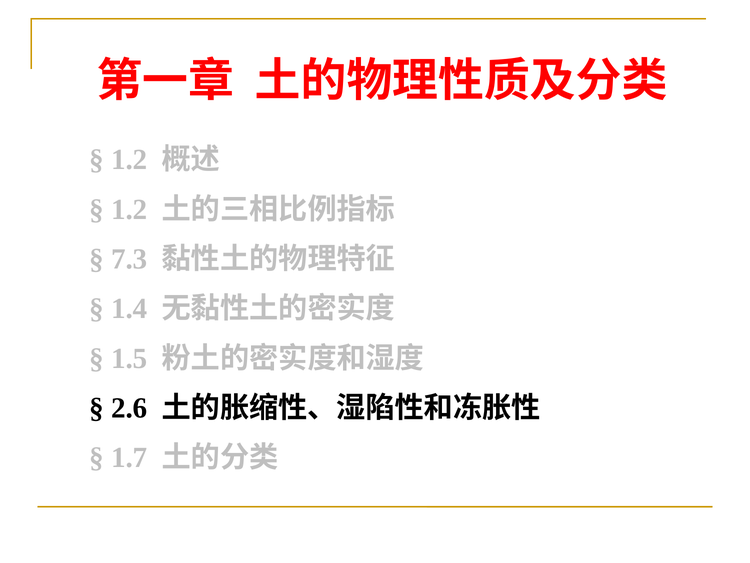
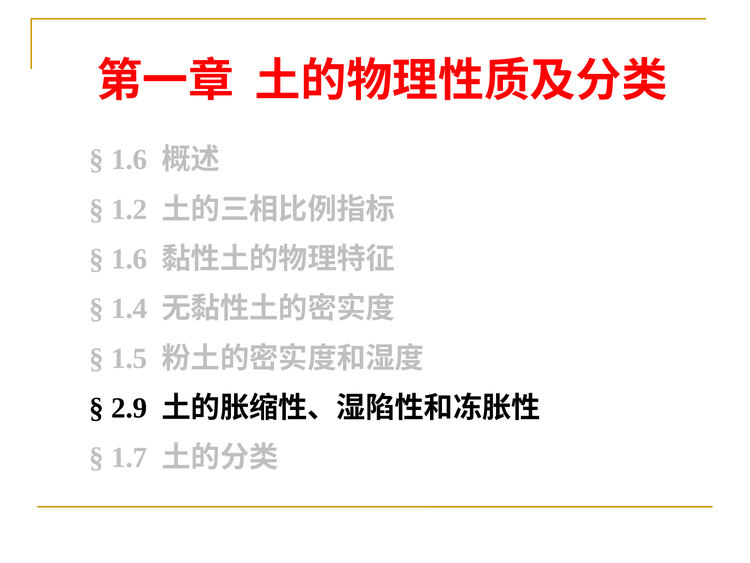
1.2 at (129, 160): 1.2 -> 1.6
7.3 at (129, 259): 7.3 -> 1.6
2.6: 2.6 -> 2.9
